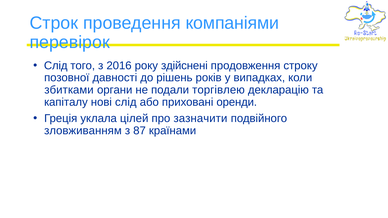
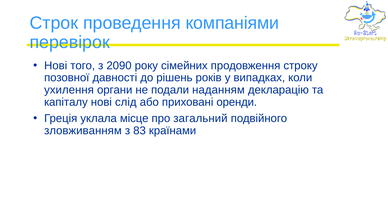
Слід at (56, 66): Слід -> Нові
2016: 2016 -> 2090
здійснені: здійснені -> сімейних
збитками: збитками -> ухилення
торгівлею: торгівлею -> наданням
цілей: цілей -> місце
зазначити: зазначити -> загальний
87: 87 -> 83
